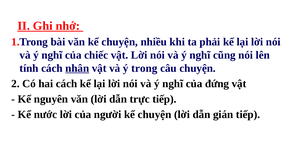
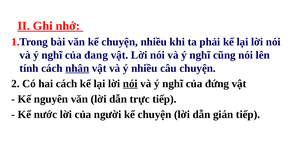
chiếc: chiếc -> đang
ý trong: trong -> nhiều
nói at (130, 84) underline: none -> present
